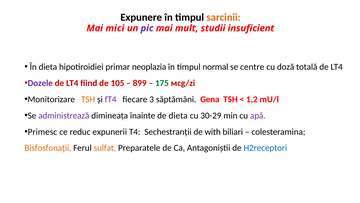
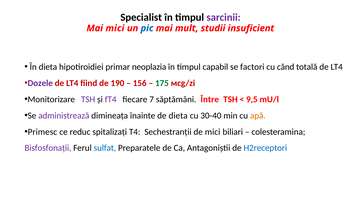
Expunere: Expunere -> Specialist
sarcinii colour: orange -> purple
pic colour: purple -> blue
normal: normal -> capabil
centre: centre -> factori
doză: doză -> cănd
105: 105 -> 190
899: 899 -> 156
TSH at (88, 99) colour: orange -> purple
3: 3 -> 7
Gena: Gena -> Între
1,2: 1,2 -> 9,5
30-29: 30-29 -> 30-40
apă colour: purple -> orange
expunerii: expunerii -> spitalizați
de with: with -> mici
Bisfosfonații colour: orange -> purple
sulfat colour: orange -> blue
